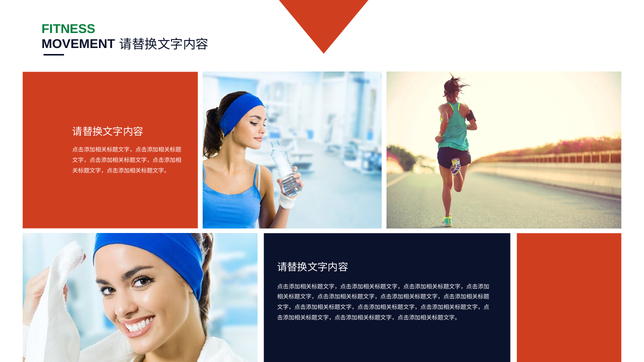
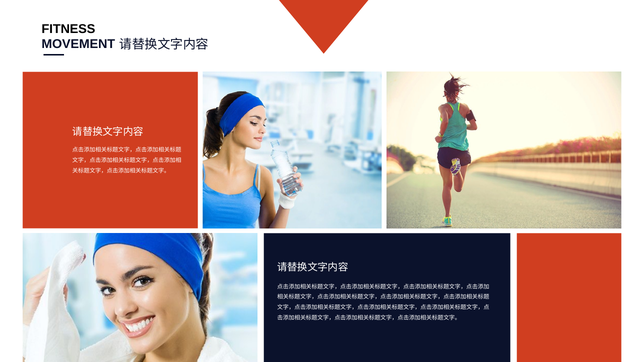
FITNESS colour: green -> black
